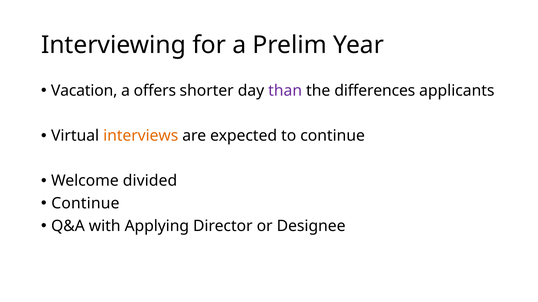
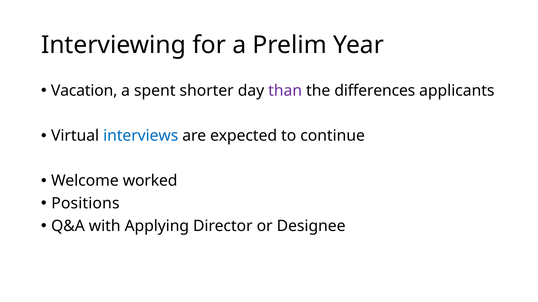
offers: offers -> spent
interviews colour: orange -> blue
divided: divided -> worked
Continue at (85, 204): Continue -> Positions
